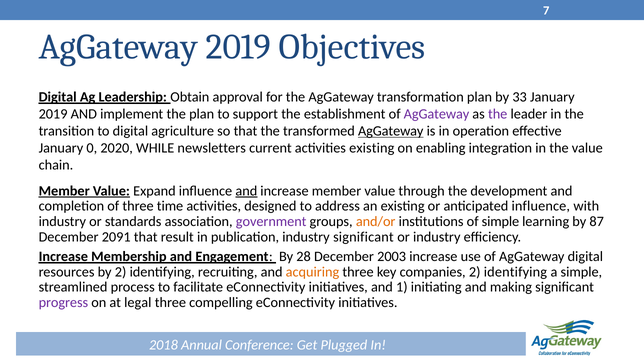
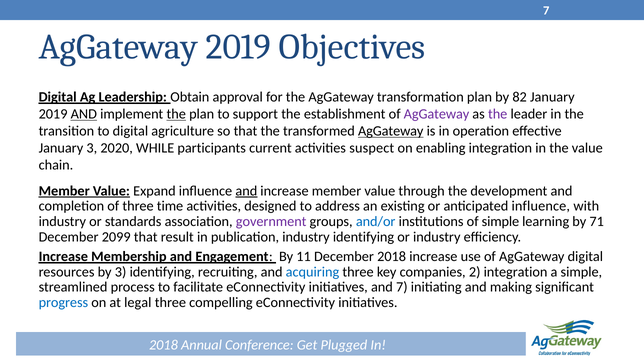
33: 33 -> 82
AND at (84, 114) underline: none -> present
the at (176, 114) underline: none -> present
January 0: 0 -> 3
newsletters: newsletters -> participants
activities existing: existing -> suspect
and/or colour: orange -> blue
87: 87 -> 71
2091: 2091 -> 2099
industry significant: significant -> identifying
28: 28 -> 11
December 2003: 2003 -> 2018
by 2: 2 -> 3
acquiring colour: orange -> blue
companies 2 identifying: identifying -> integration
and 1: 1 -> 7
progress colour: purple -> blue
